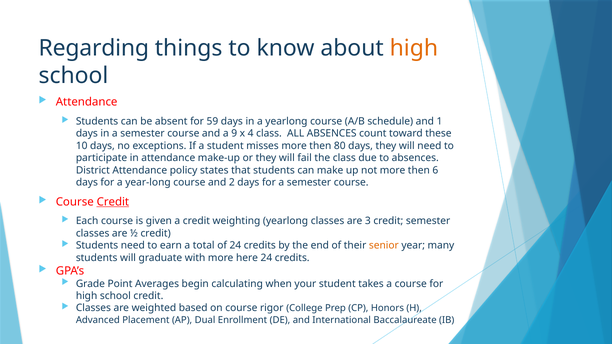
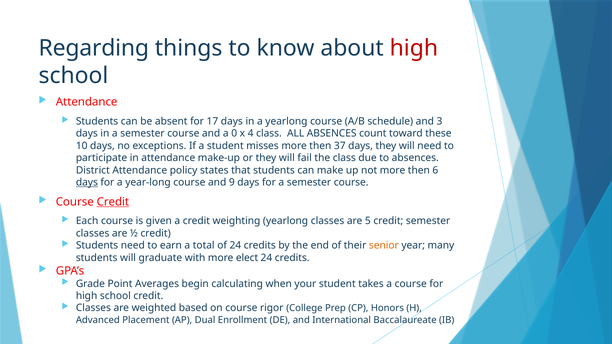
high at (414, 48) colour: orange -> red
59: 59 -> 17
1: 1 -> 3
9: 9 -> 0
80: 80 -> 37
days at (87, 183) underline: none -> present
2: 2 -> 9
3: 3 -> 5
here: here -> elect
